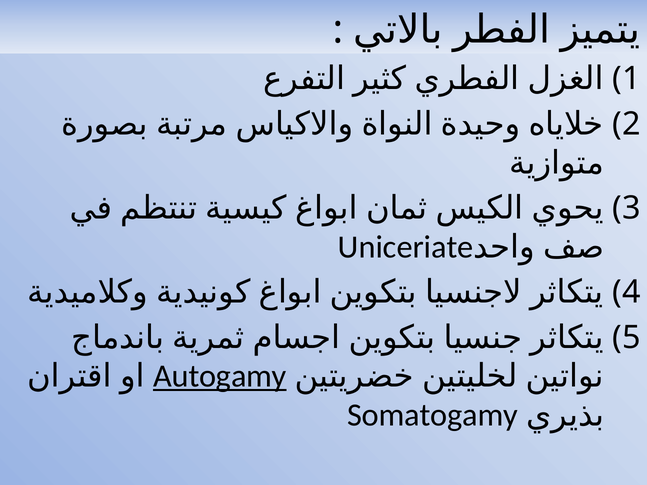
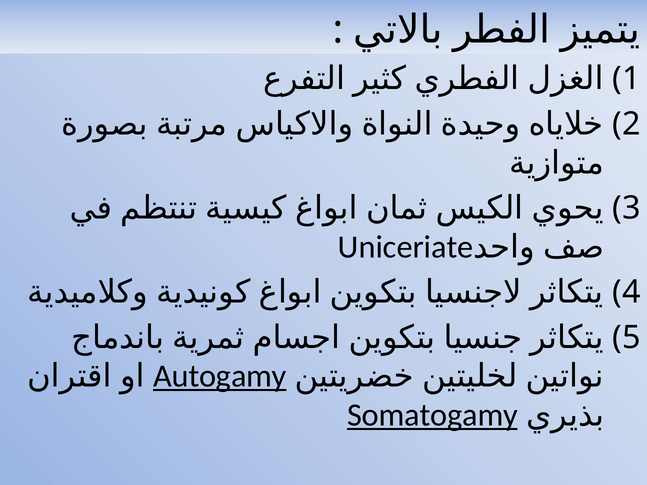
Somatogamy underline: none -> present
